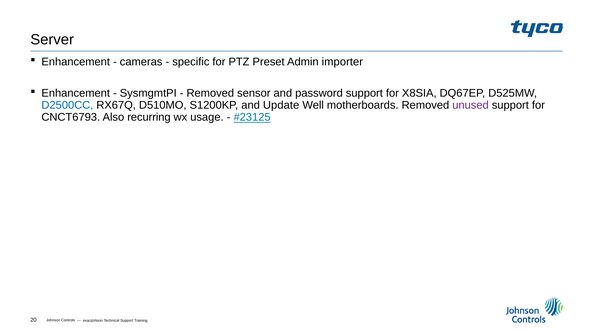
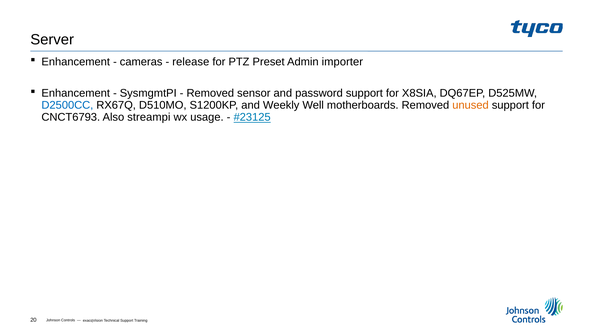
specific: specific -> release
Update: Update -> Weekly
unused colour: purple -> orange
recurring: recurring -> streampi
